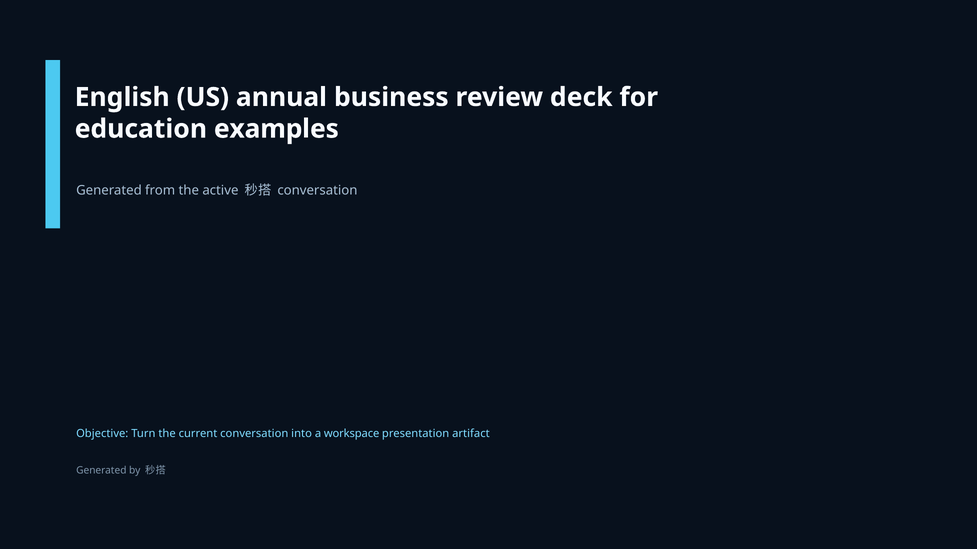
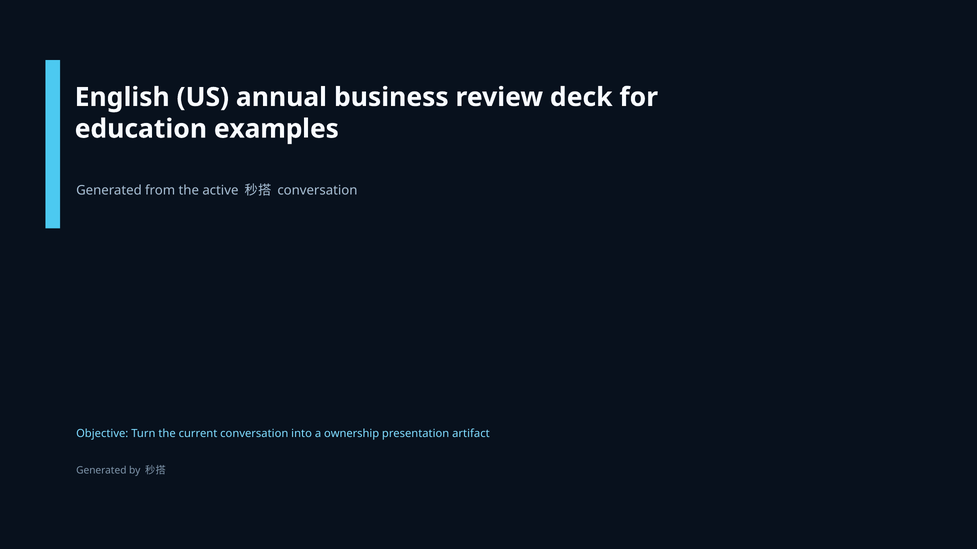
workspace: workspace -> ownership
